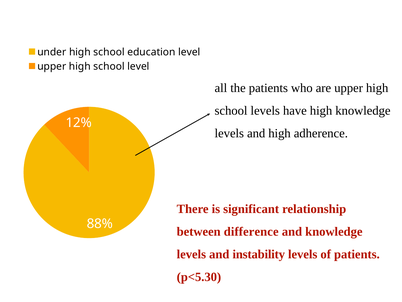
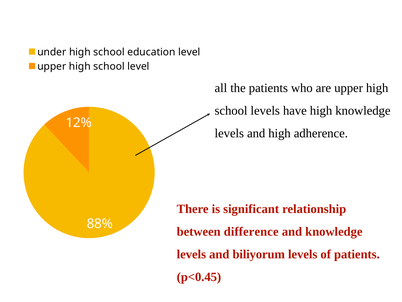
instability: instability -> biliyorum
p<5.30: p<5.30 -> p<0.45
